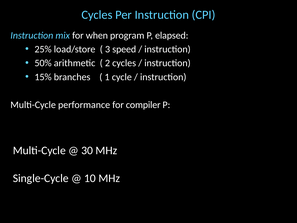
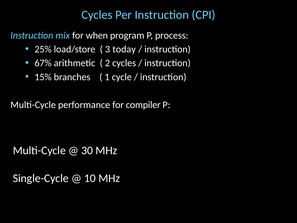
elapsed: elapsed -> process
speed: speed -> today
50%: 50% -> 67%
